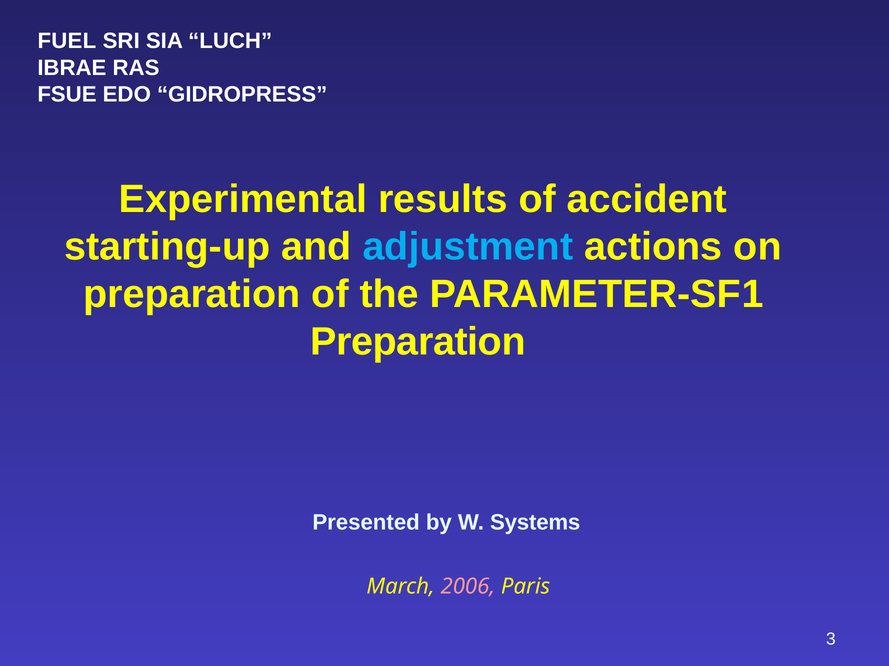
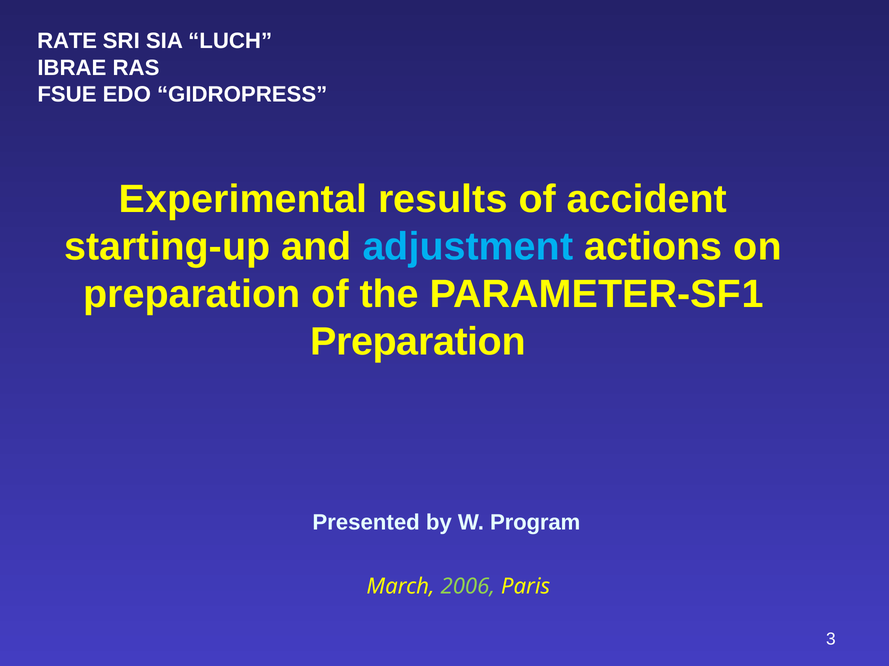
FUEL: FUEL -> RATE
Systems: Systems -> Program
2006 colour: pink -> light green
